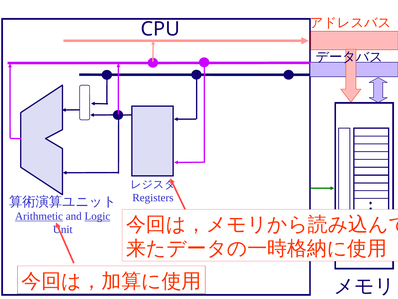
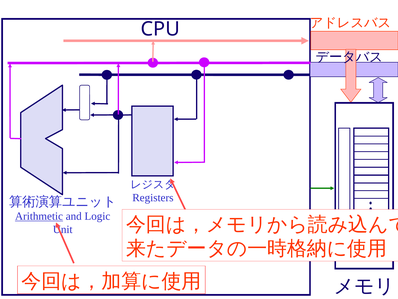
Logic underline: present -> none
